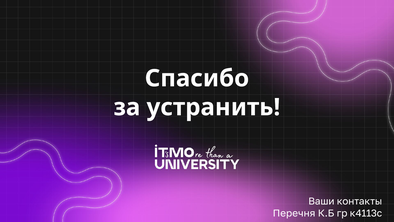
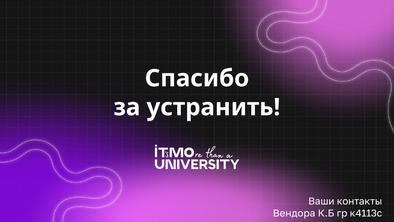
Перечня: Перечня -> Вендора
